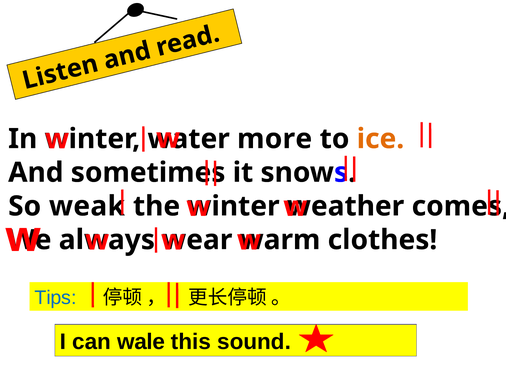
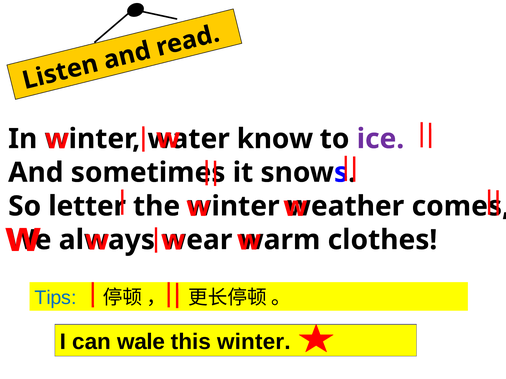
more: more -> know
ice colour: orange -> purple
weak: weak -> letter
this sound: sound -> winter
